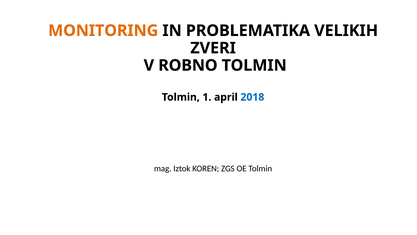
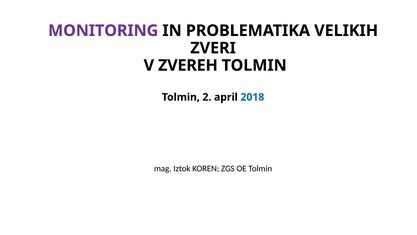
MONITORING colour: orange -> purple
ROBNO: ROBNO -> ZVEREH
1: 1 -> 2
